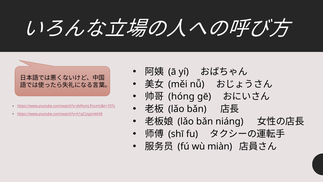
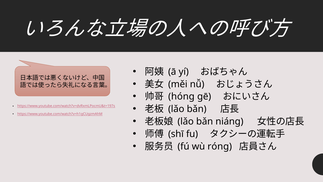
miàn: miàn -> róng
